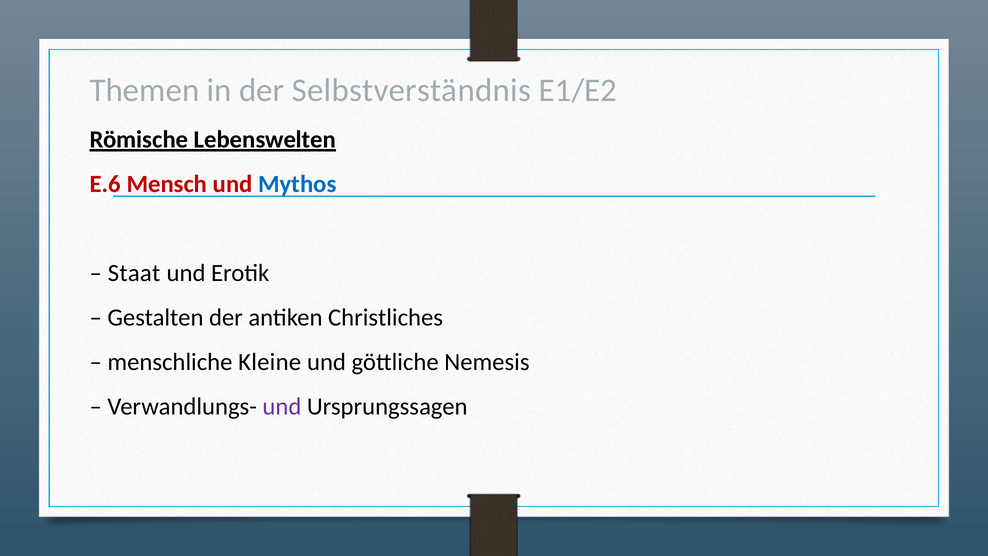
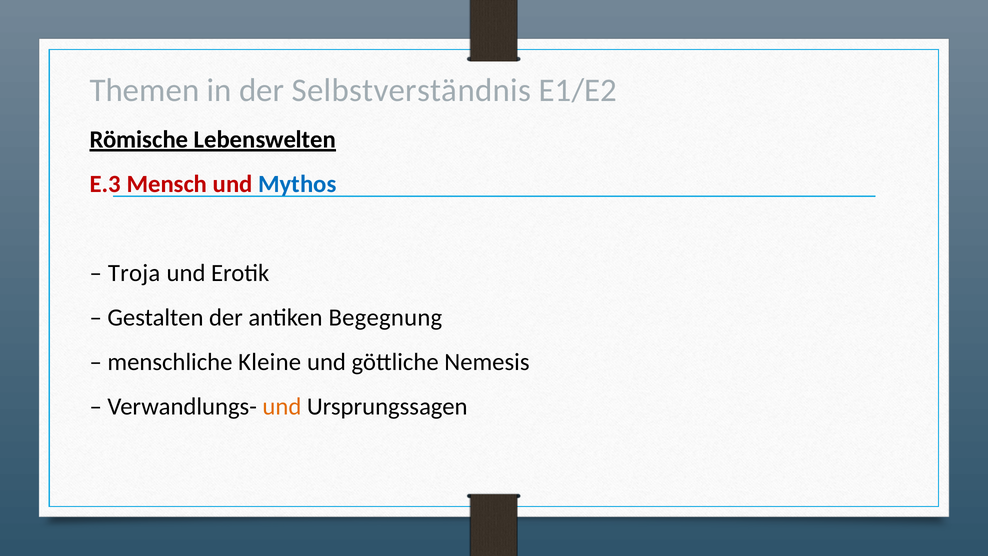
E.6: E.6 -> E.3
Staat: Staat -> Troja
Christliches: Christliches -> Begegnung
und at (282, 406) colour: purple -> orange
